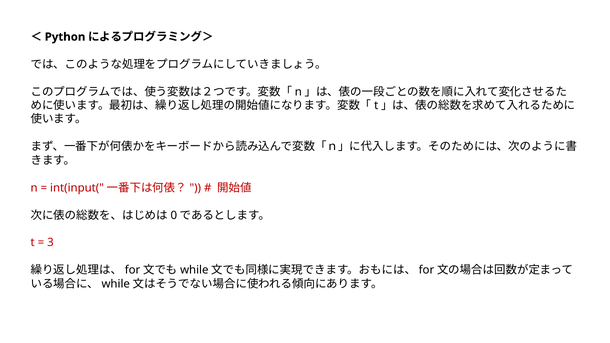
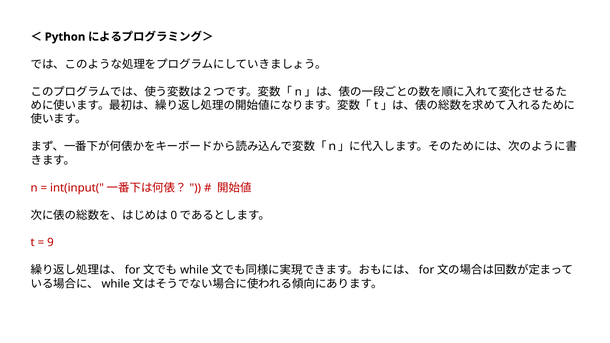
3: 3 -> 9
